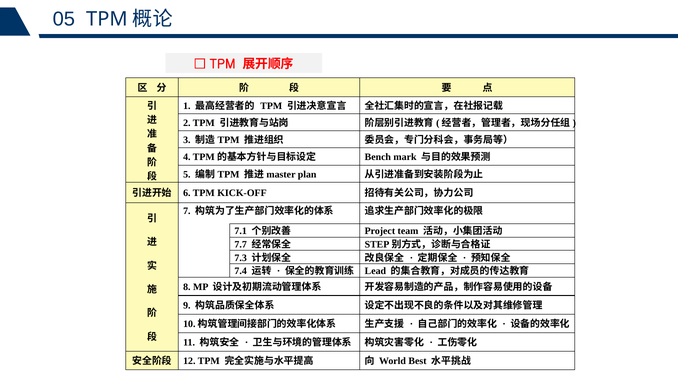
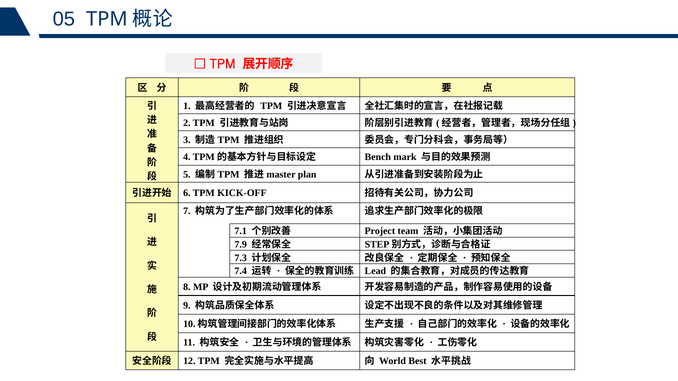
7.7: 7.7 -> 7.9
